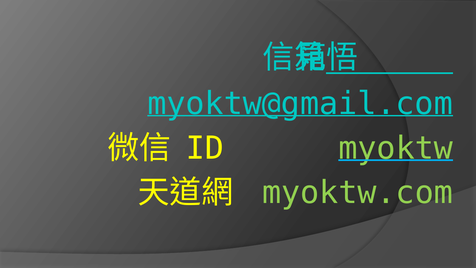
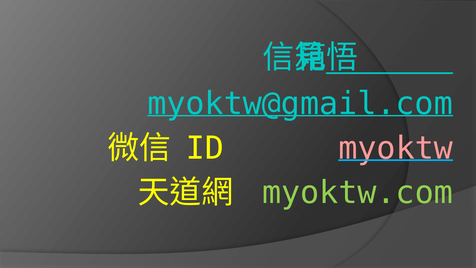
myoktw colour: light green -> pink
